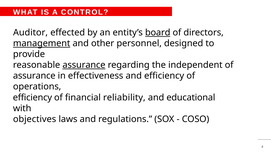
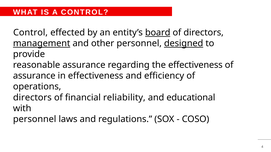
Auditor at (30, 33): Auditor -> Control
designed underline: none -> present
assurance at (84, 65) underline: present -> none
the independent: independent -> effectiveness
efficiency at (32, 98): efficiency -> directors
objectives at (35, 119): objectives -> personnel
